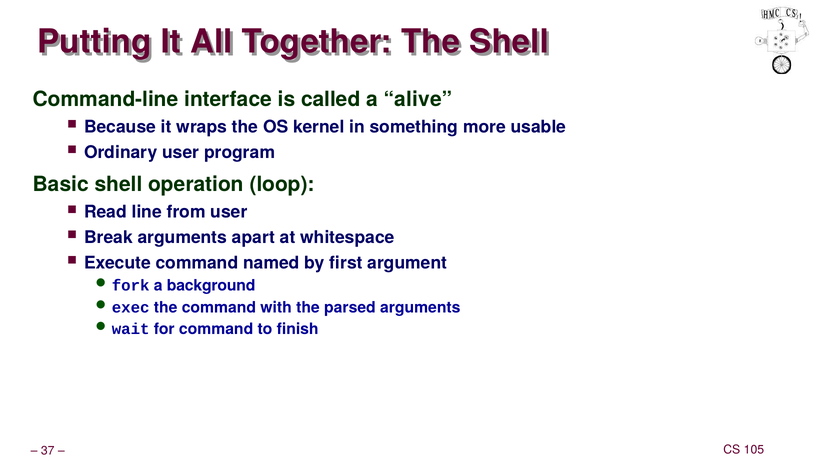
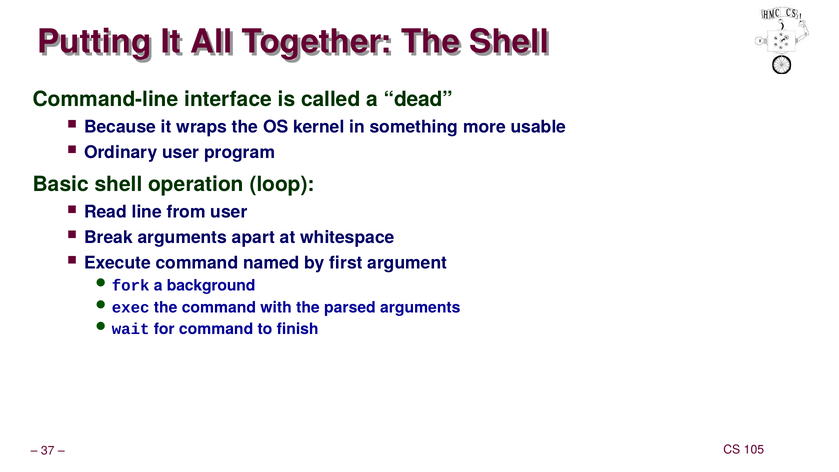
alive: alive -> dead
